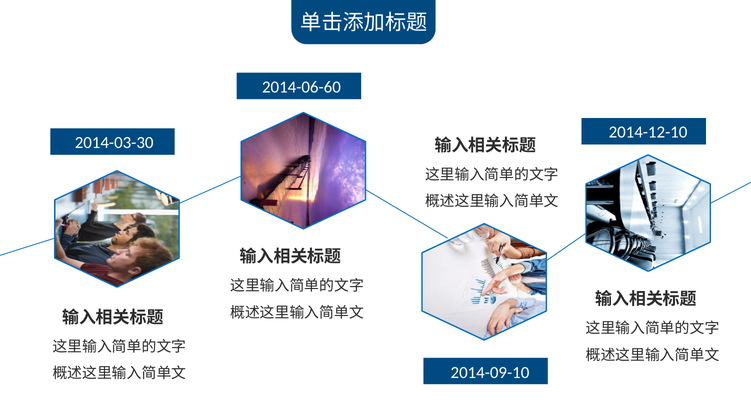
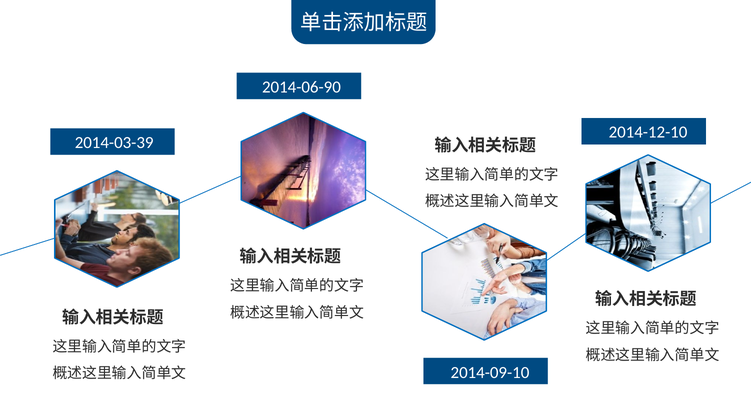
2014-06-60: 2014-06-60 -> 2014-06-90
2014-03-30: 2014-03-30 -> 2014-03-39
